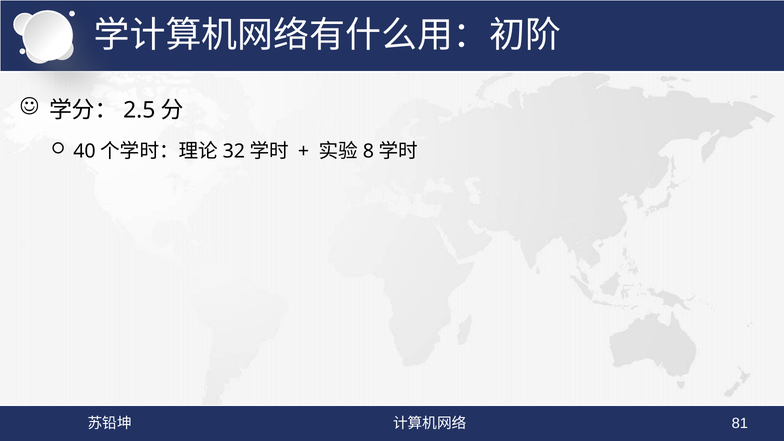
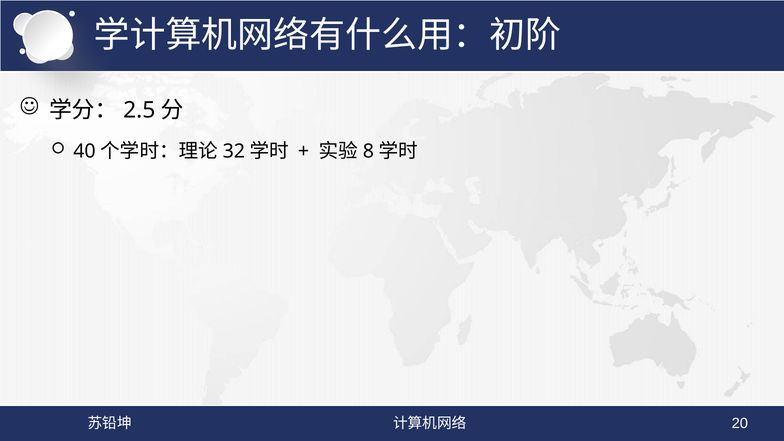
81: 81 -> 20
